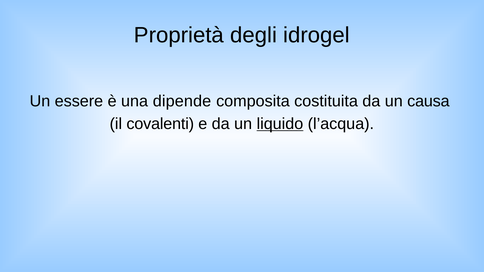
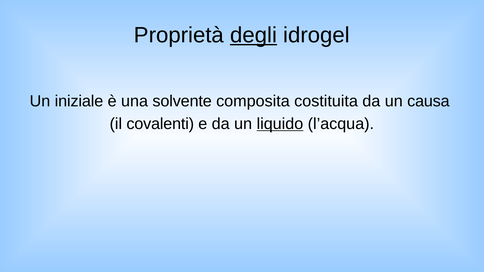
degli underline: none -> present
essere: essere -> iniziale
dipende: dipende -> solvente
